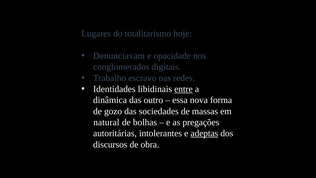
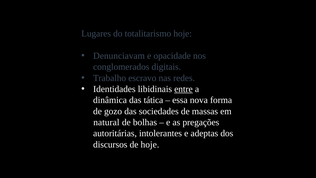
outro: outro -> tática
adeptas underline: present -> none
de obra: obra -> hoje
